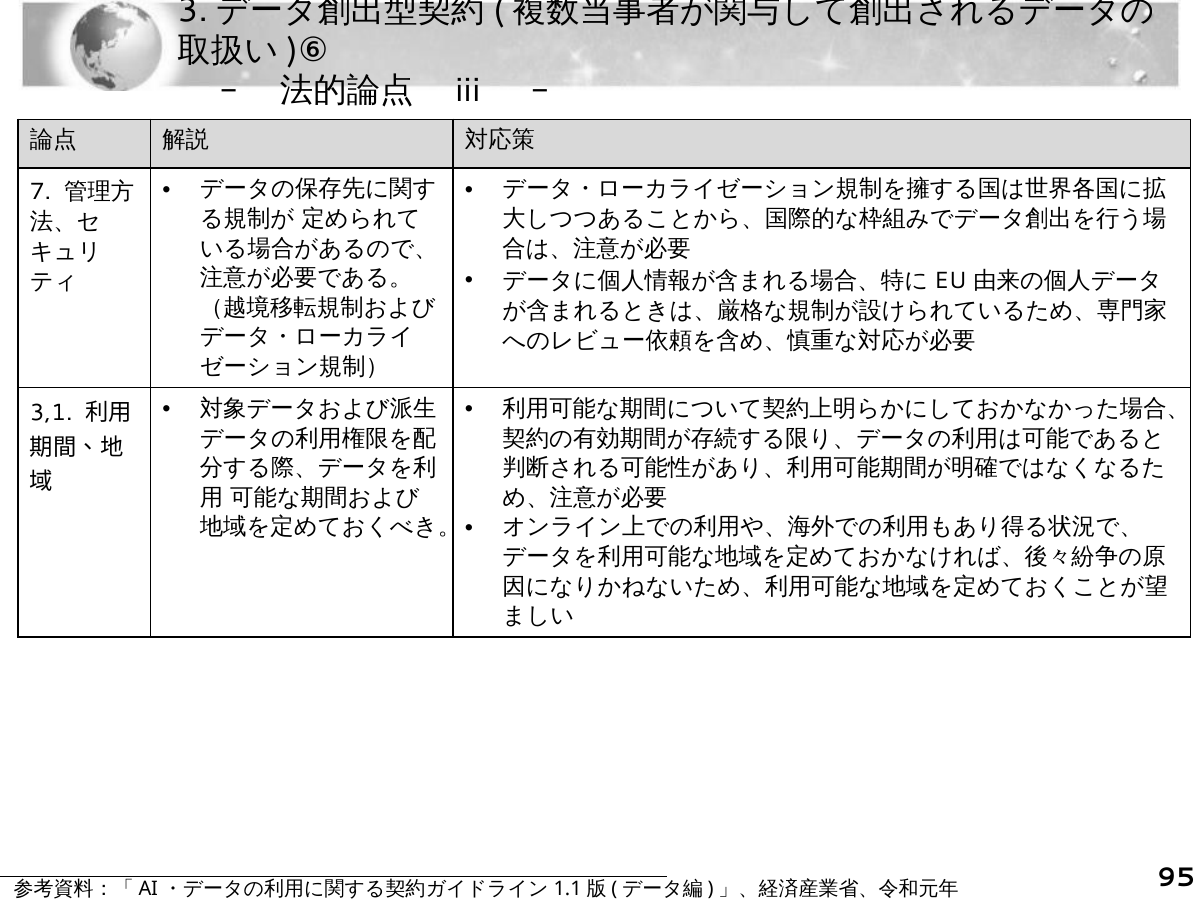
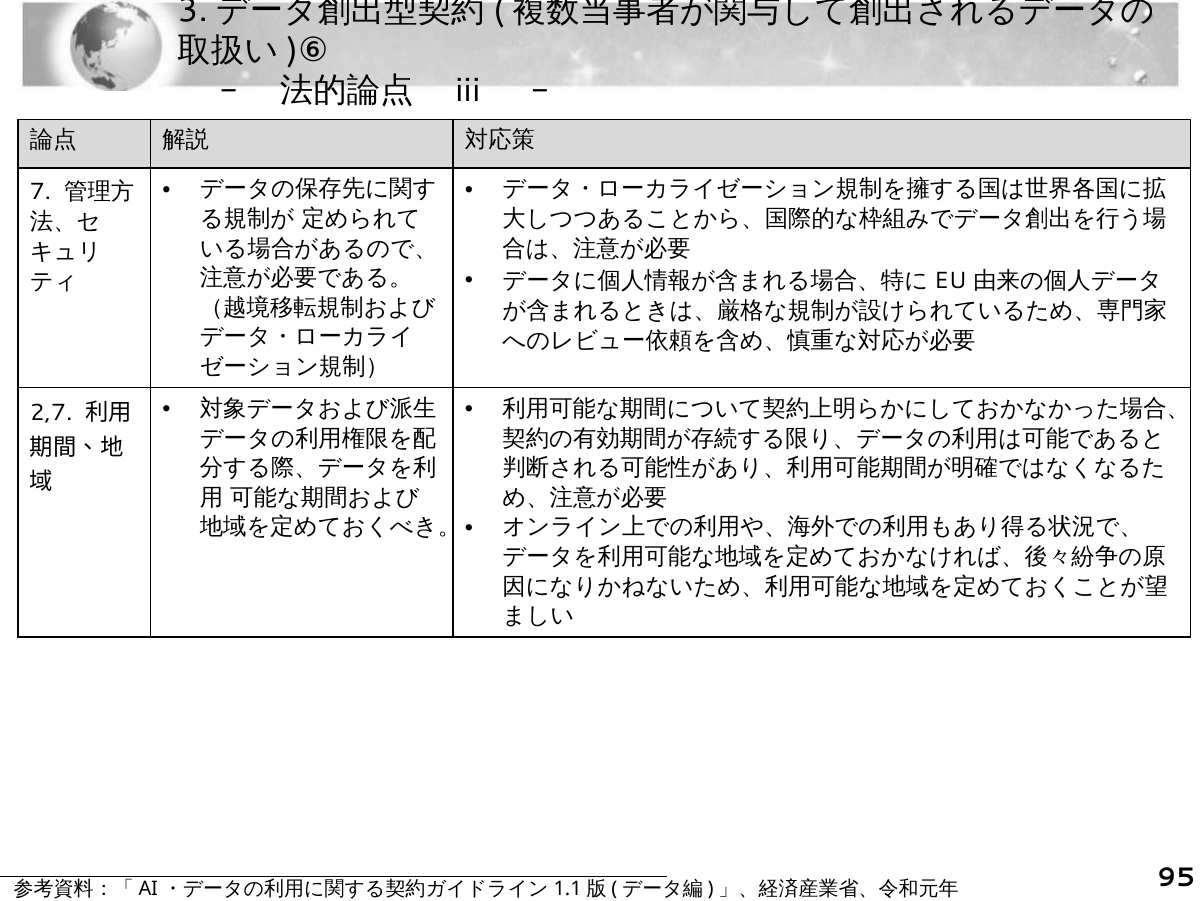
3,1: 3,1 -> 2,7
